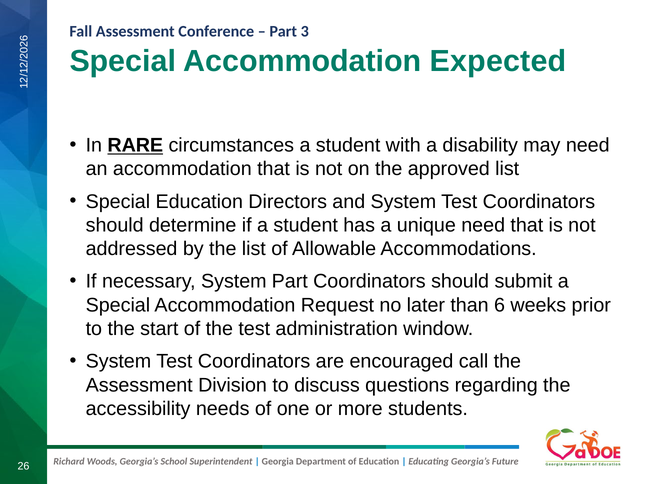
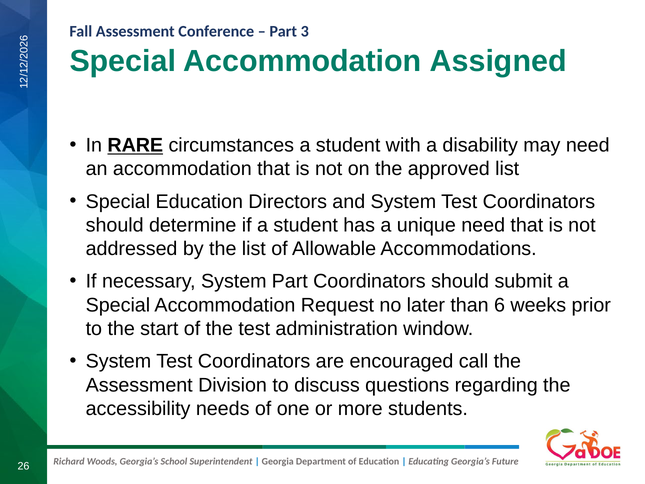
Expected: Expected -> Assigned
